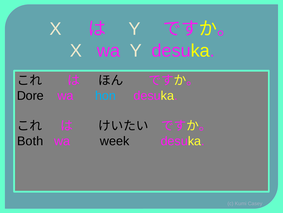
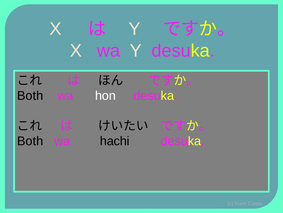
Dore at (30, 95): Dore -> Both
hon colour: light blue -> white
week: week -> hachi
